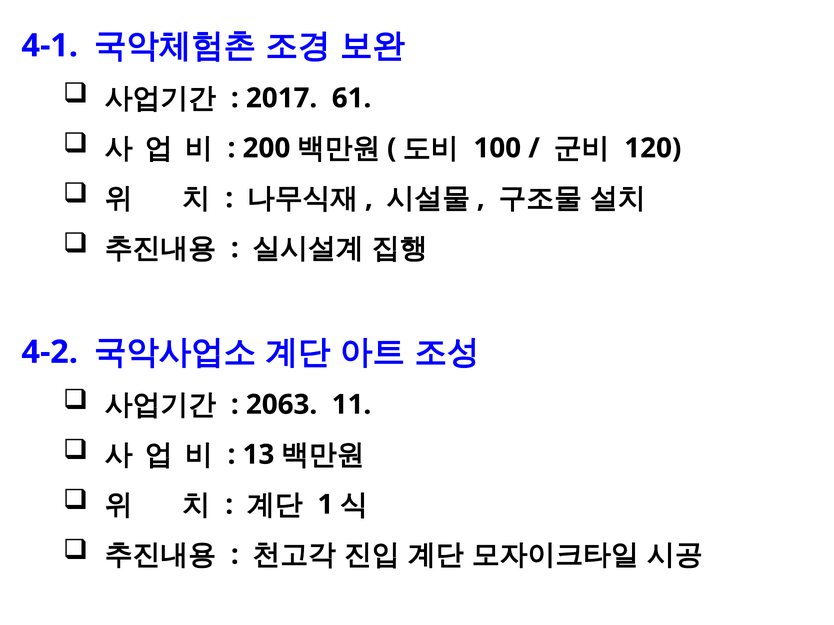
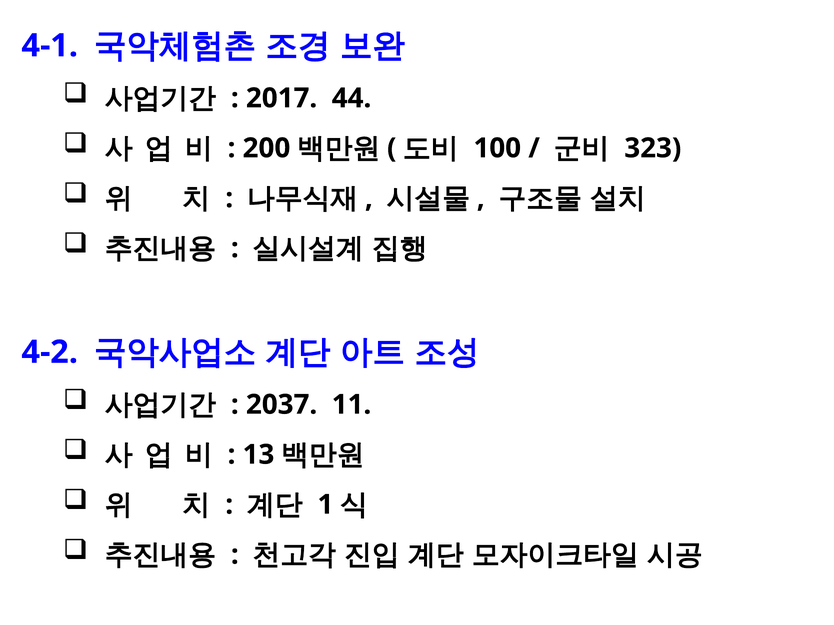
61: 61 -> 44
120: 120 -> 323
2063: 2063 -> 2037
